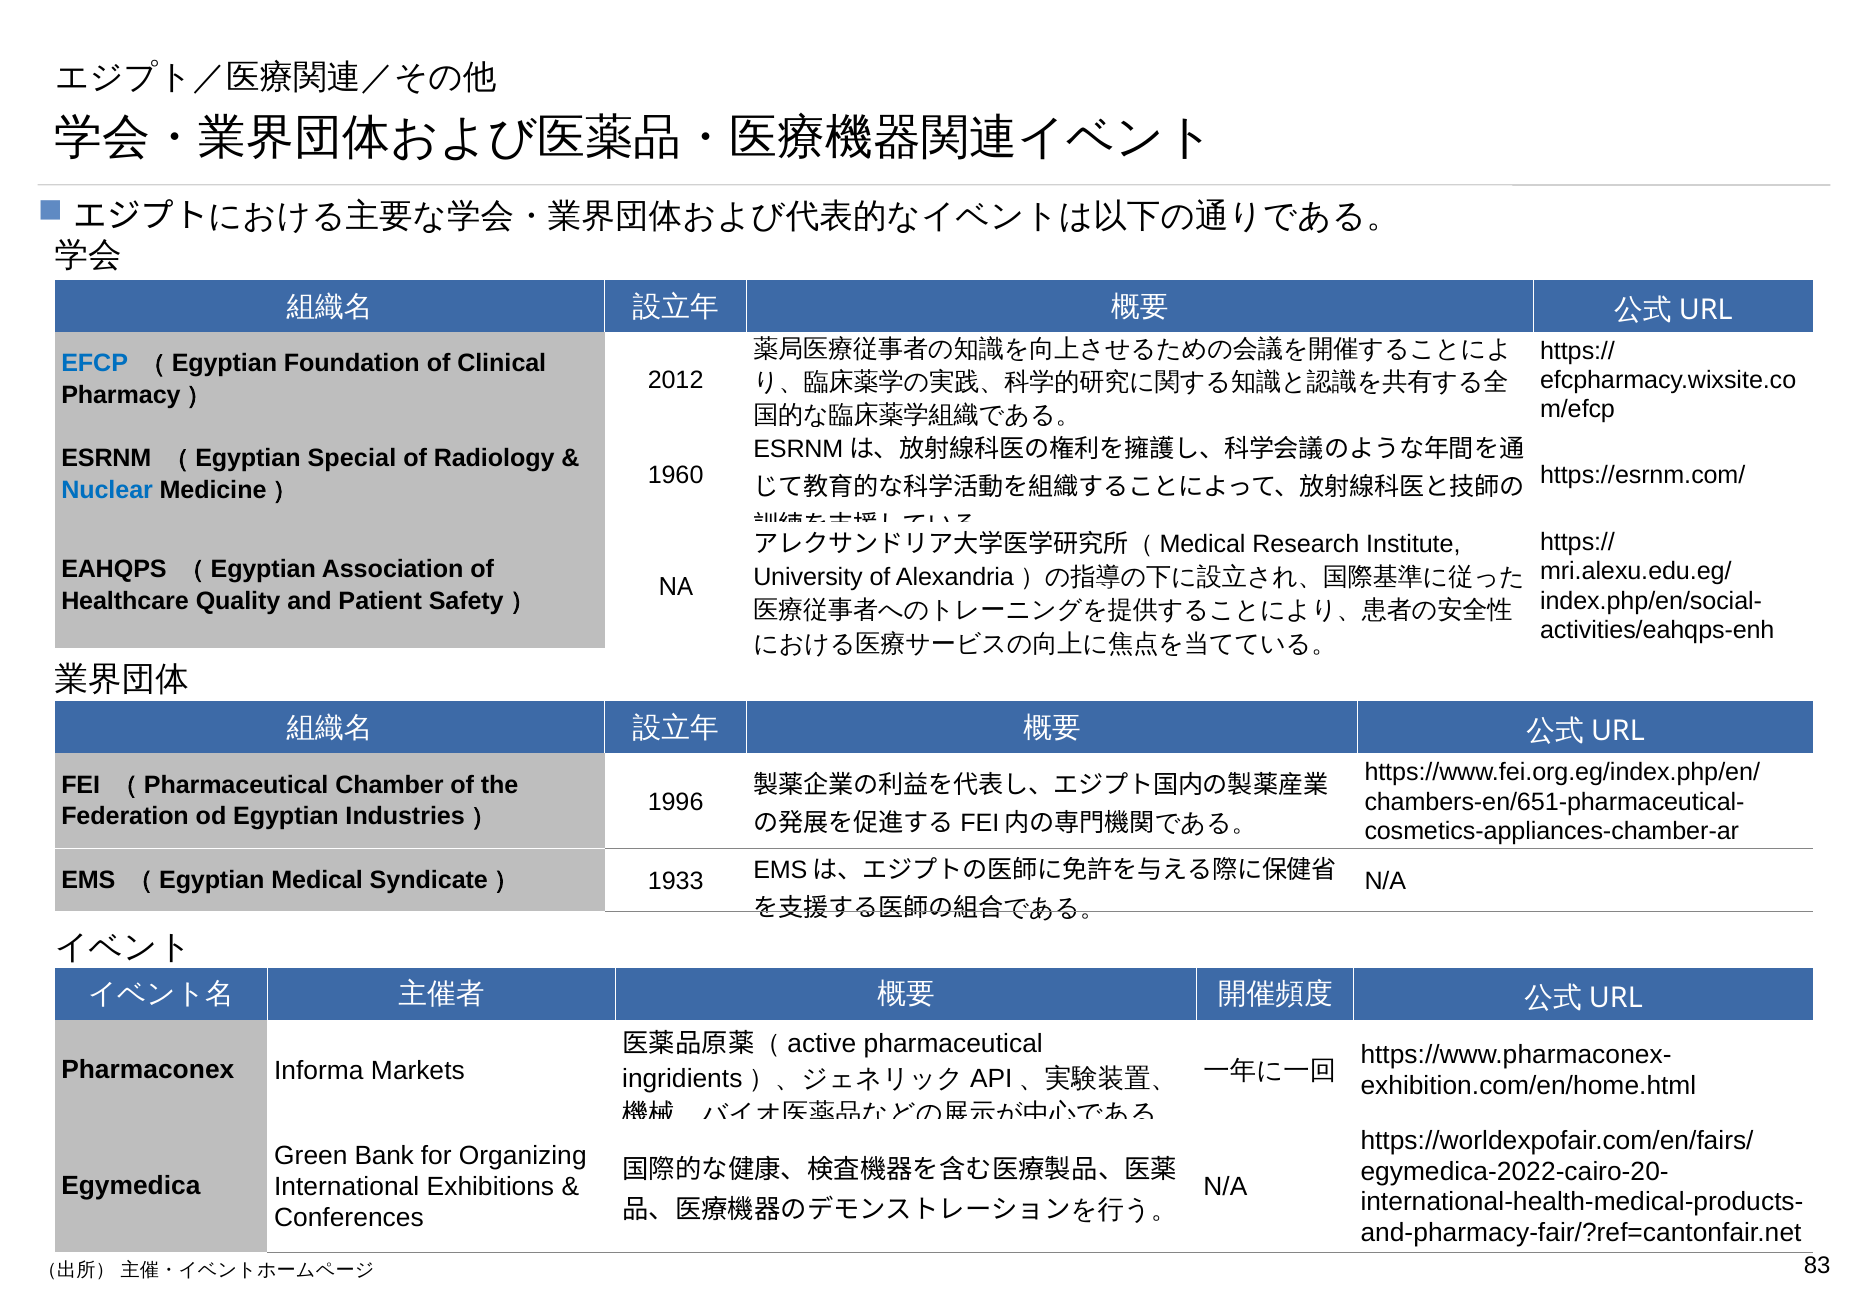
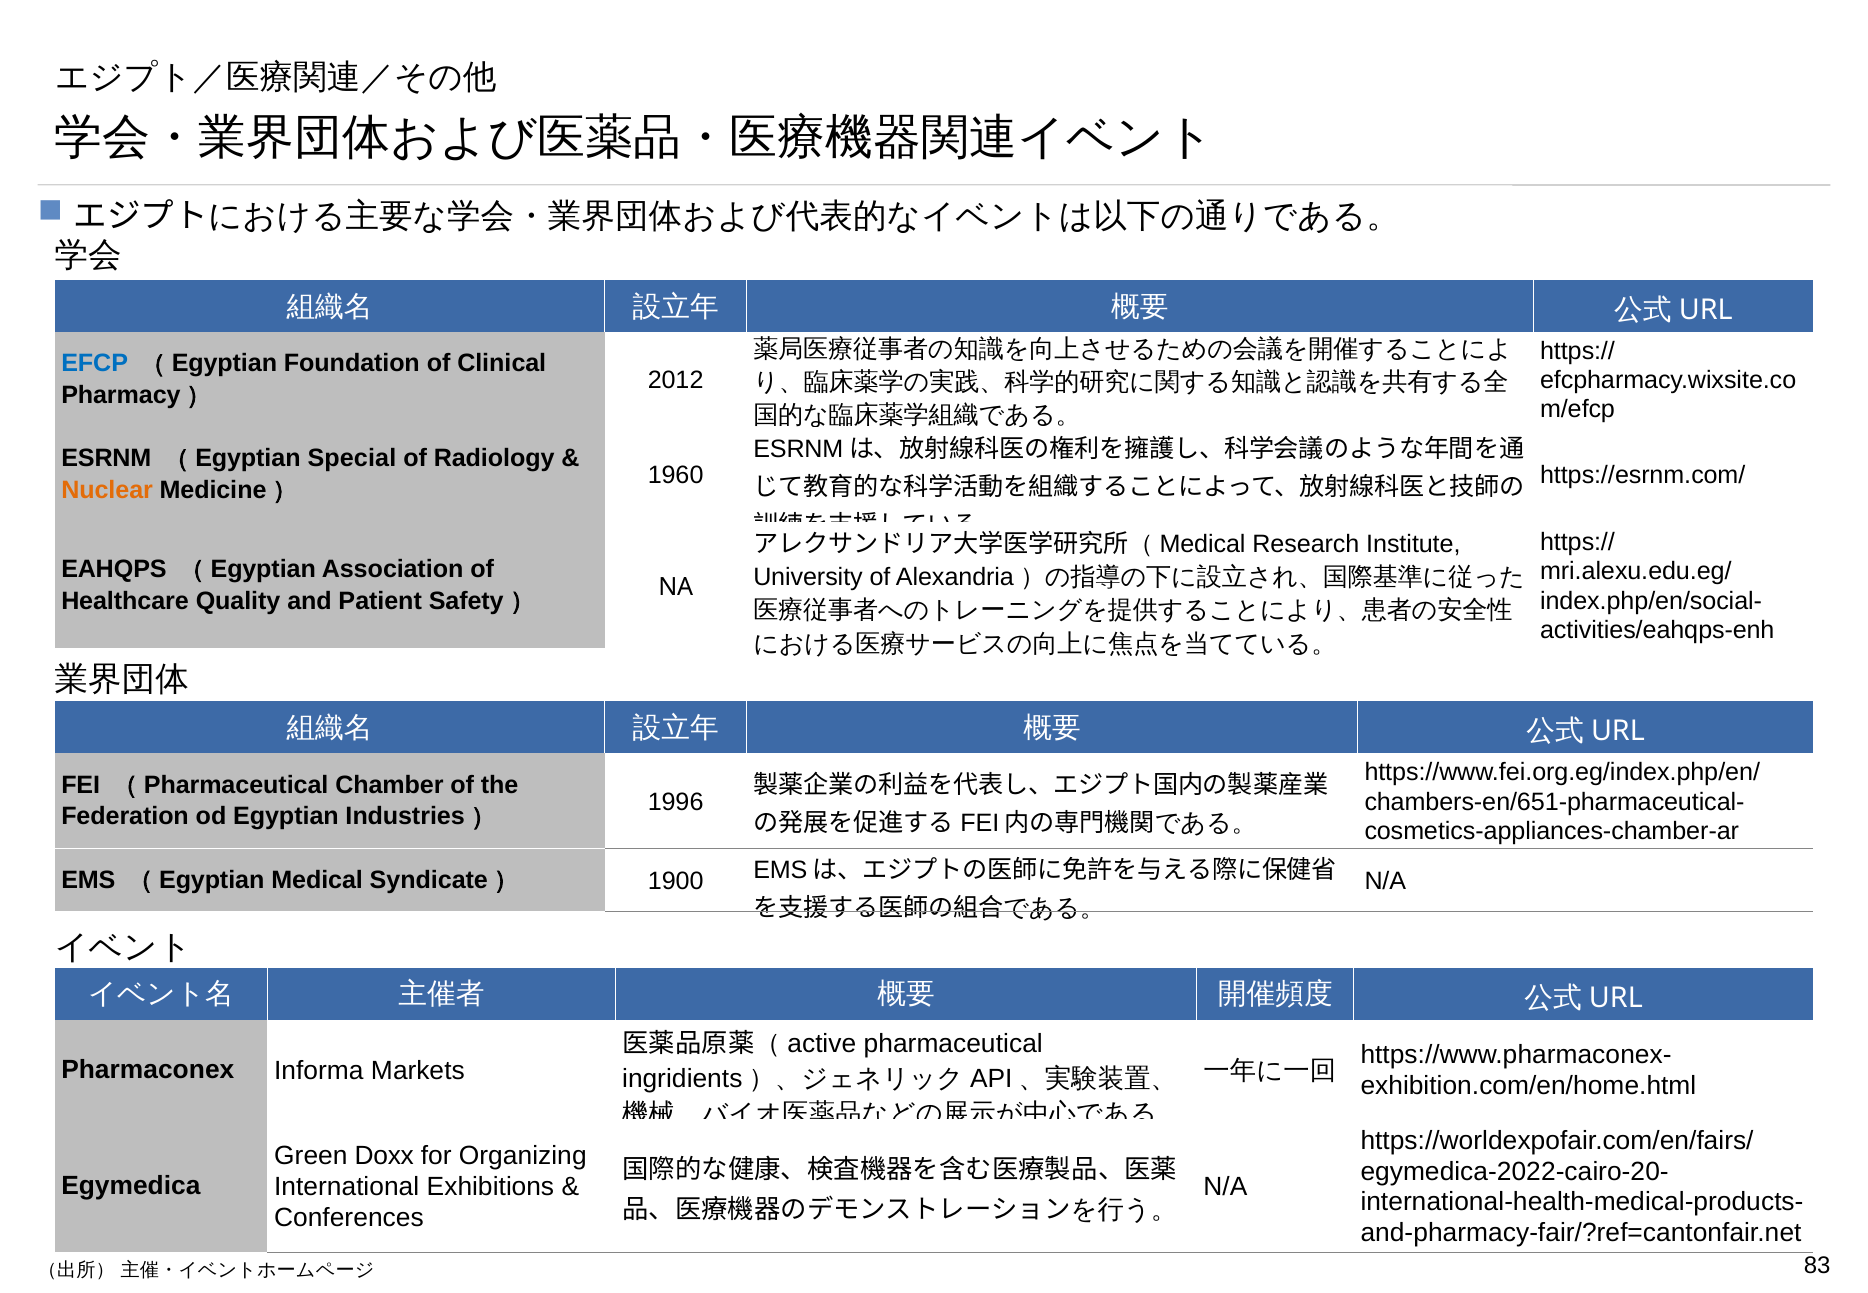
Nuclear colour: blue -> orange
1933: 1933 -> 1900
Bank: Bank -> Doxx
